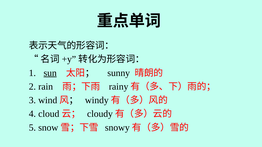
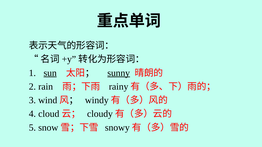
sunny underline: none -> present
